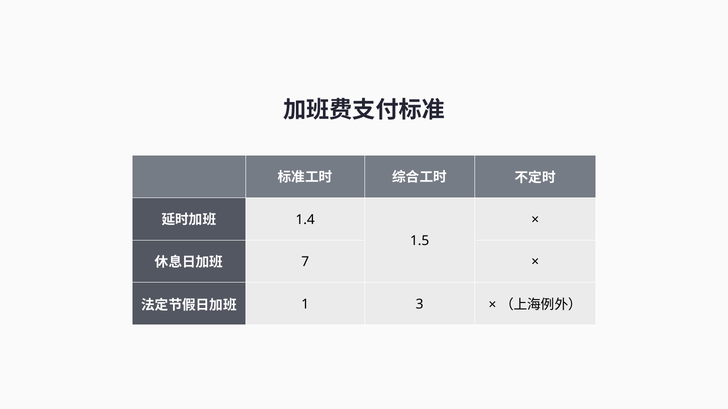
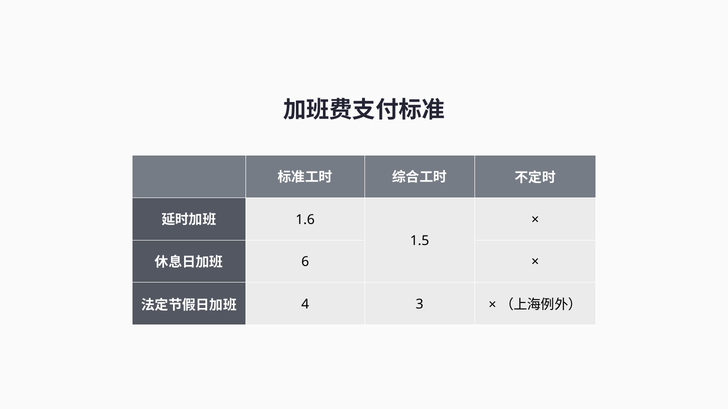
1.4: 1.4 -> 1.6
7: 7 -> 6
1: 1 -> 4
